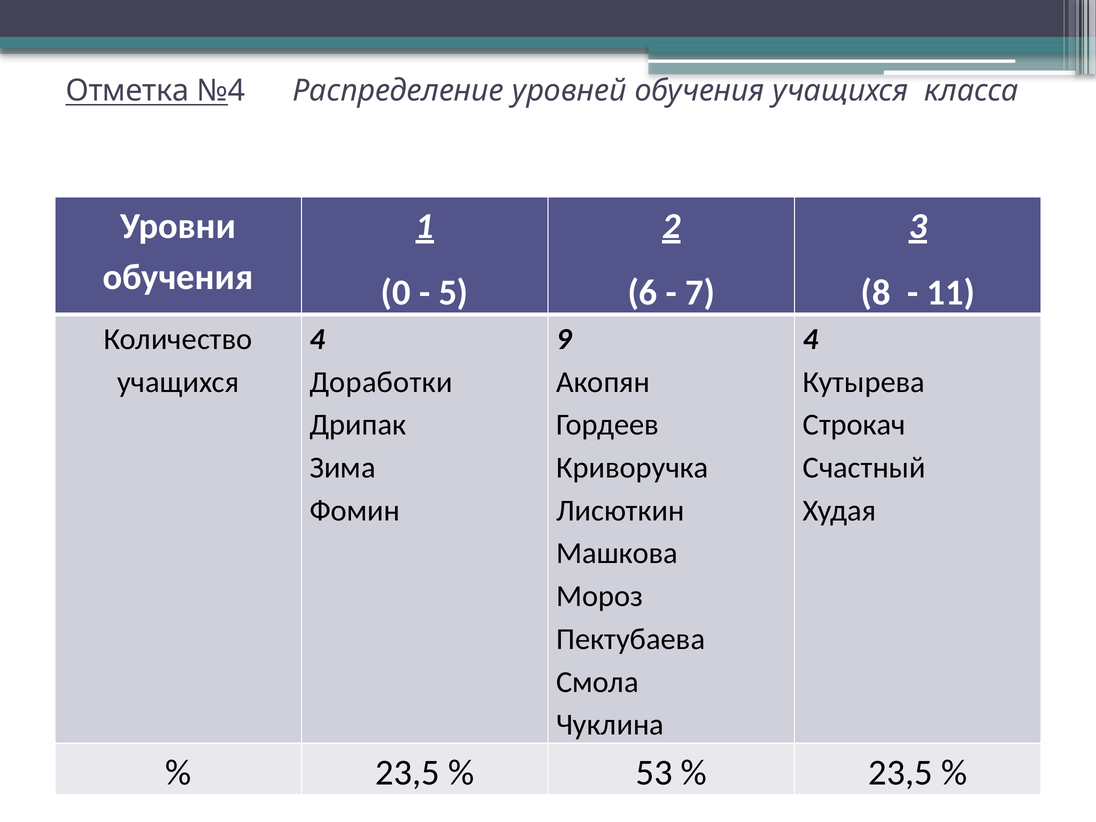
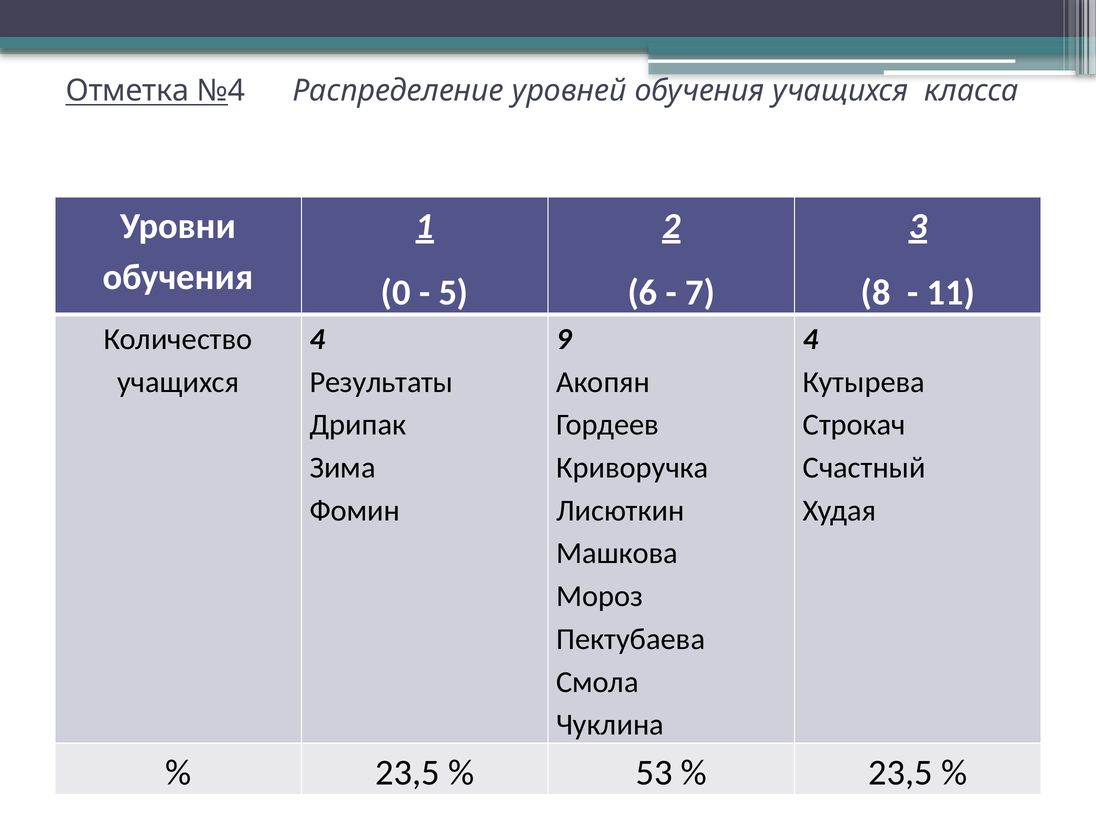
Доработки: Доработки -> Результаты
